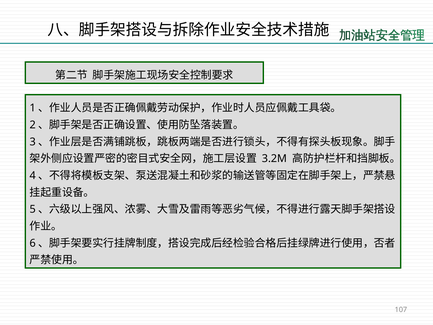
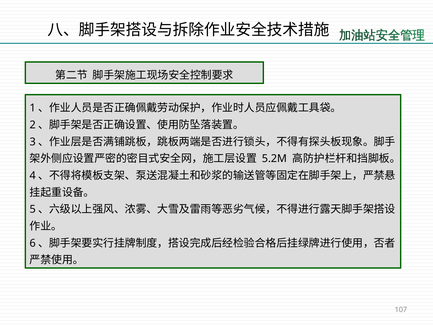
3.2M: 3.2M -> 5.2M
